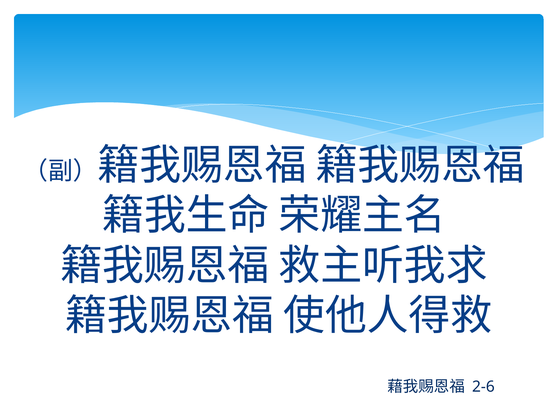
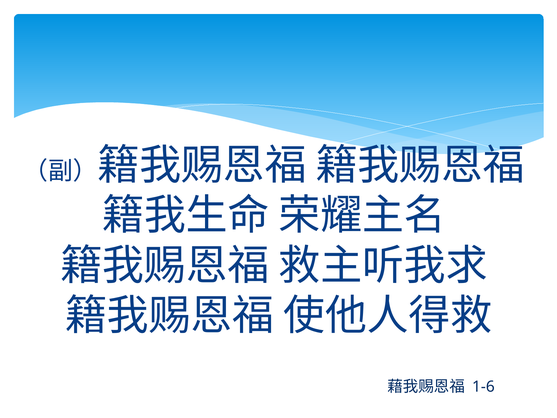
2-6: 2-6 -> 1-6
